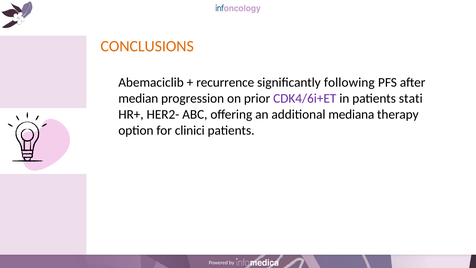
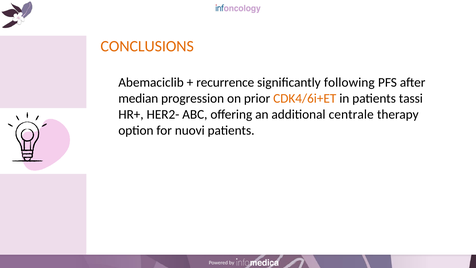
CDK4/6i+ET colour: purple -> orange
stati: stati -> tassi
mediana: mediana -> centrale
clinici: clinici -> nuovi
